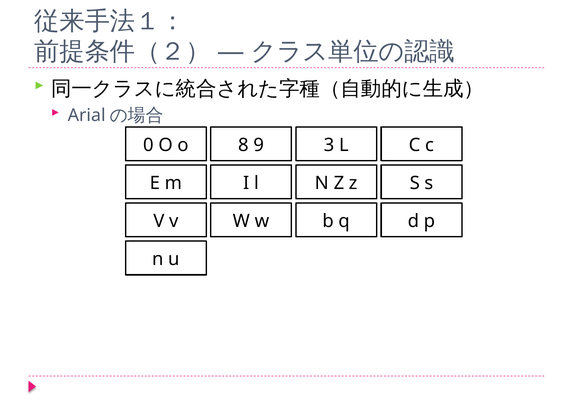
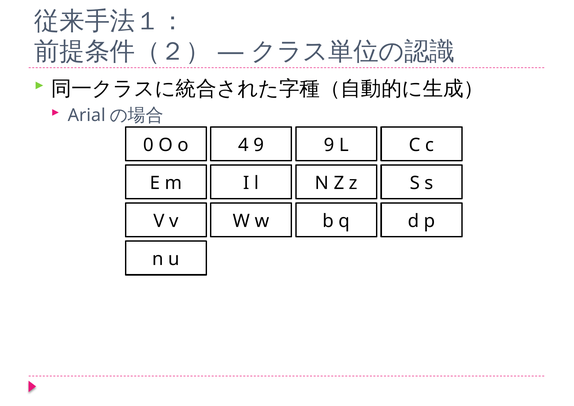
8: 8 -> 4
9 3: 3 -> 9
